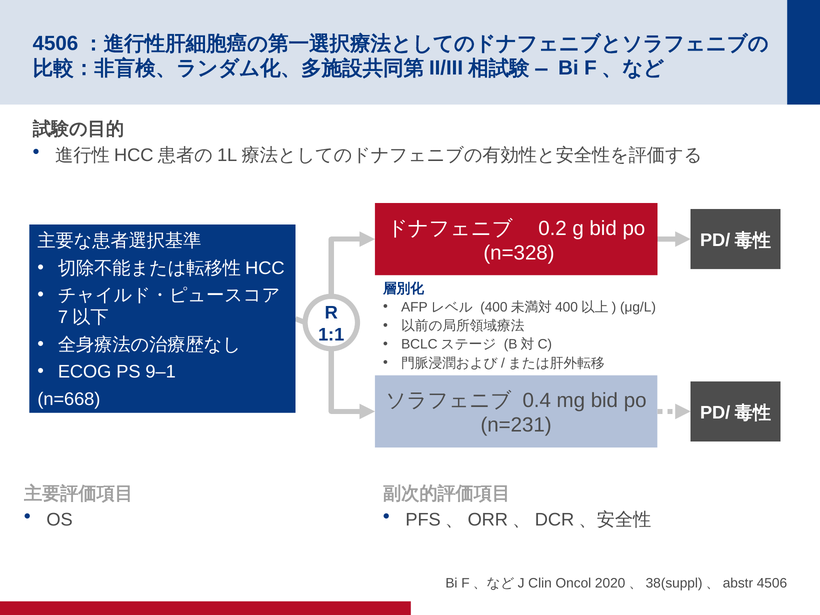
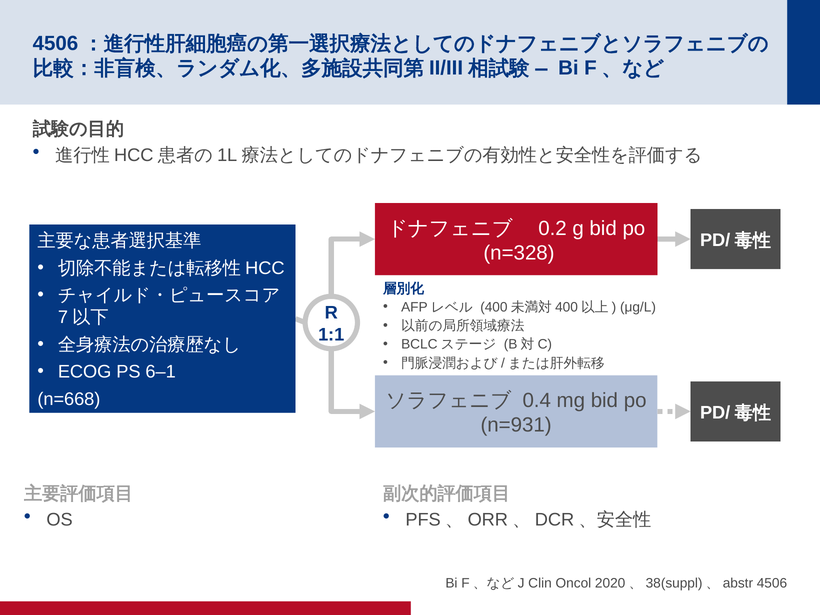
9–1: 9–1 -> 6–1
n=231: n=231 -> n=931
